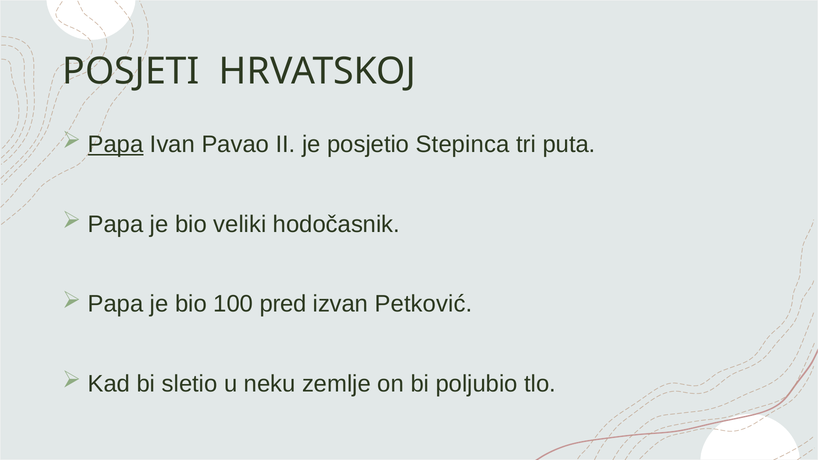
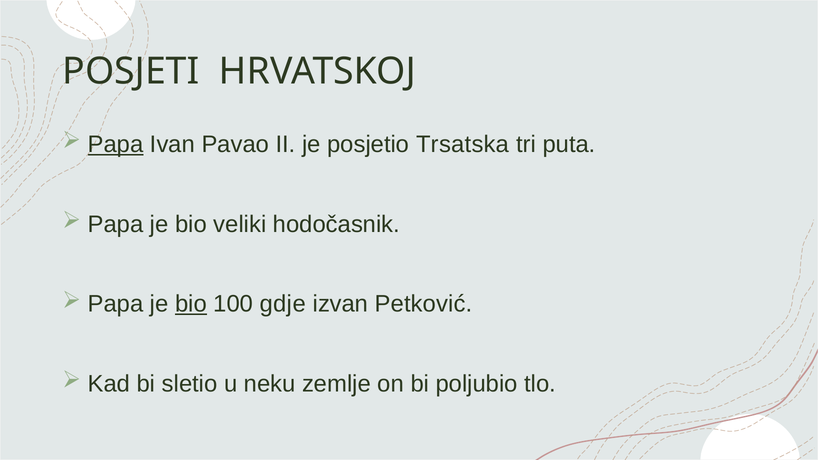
Stepinca: Stepinca -> Trsatska
bio at (191, 304) underline: none -> present
pred: pred -> gdje
